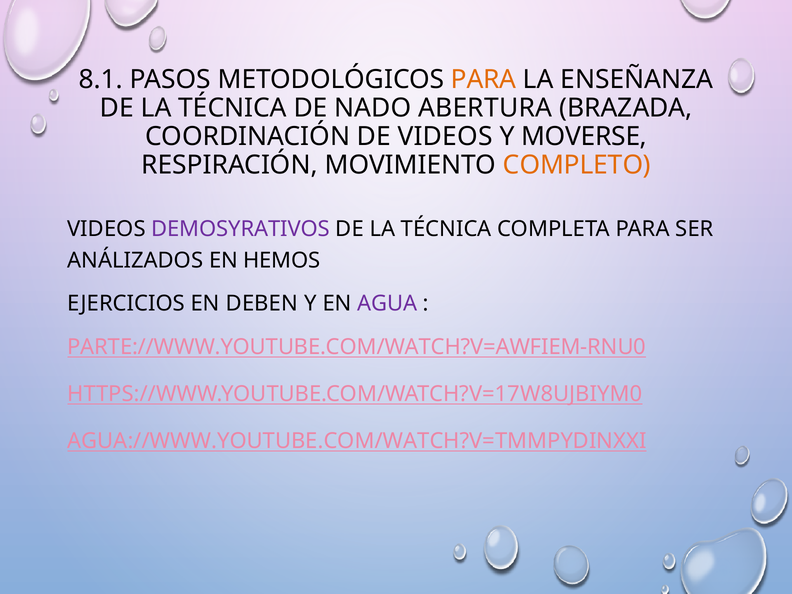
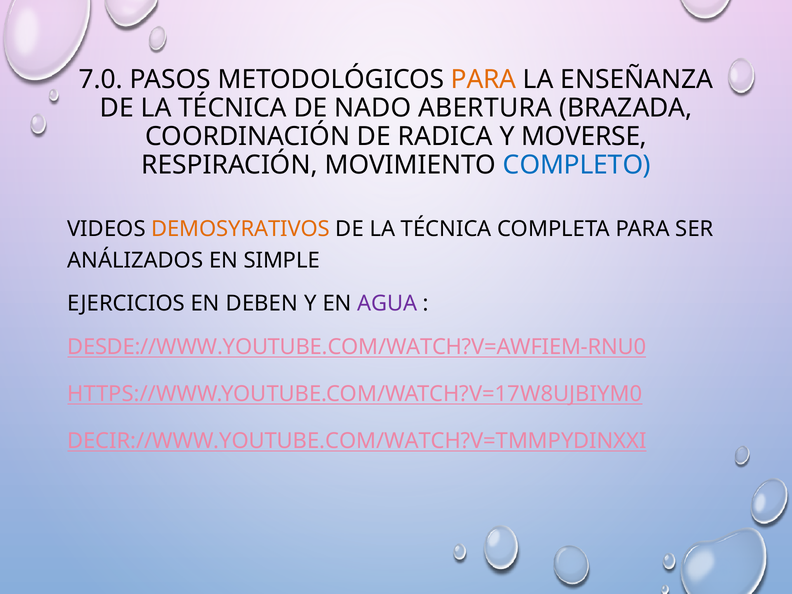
8.1: 8.1 -> 7.0
DE VIDEOS: VIDEOS -> RADICA
COMPLETO colour: orange -> blue
DEMOSYRATIVOS colour: purple -> orange
HEMOS: HEMOS -> SIMPLE
PARTE://WWW.YOUTUBE.COM/WATCH?V=AWFIEM-RNU0: PARTE://WWW.YOUTUBE.COM/WATCH?V=AWFIEM-RNU0 -> DESDE://WWW.YOUTUBE.COM/WATCH?V=AWFIEM-RNU0
AGUA://WWW.YOUTUBE.COM/WATCH?V=TMMPYDINXXI: AGUA://WWW.YOUTUBE.COM/WATCH?V=TMMPYDINXXI -> DECIR://WWW.YOUTUBE.COM/WATCH?V=TMMPYDINXXI
